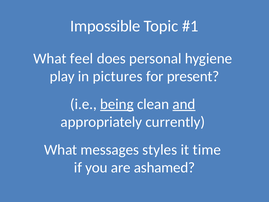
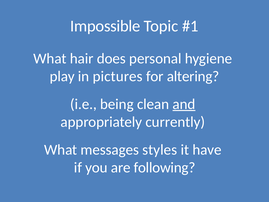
feel: feel -> hair
present: present -> altering
being underline: present -> none
time: time -> have
ashamed: ashamed -> following
